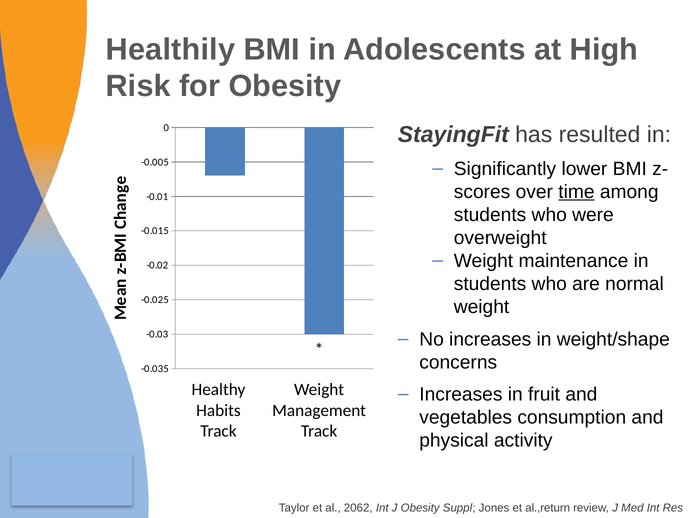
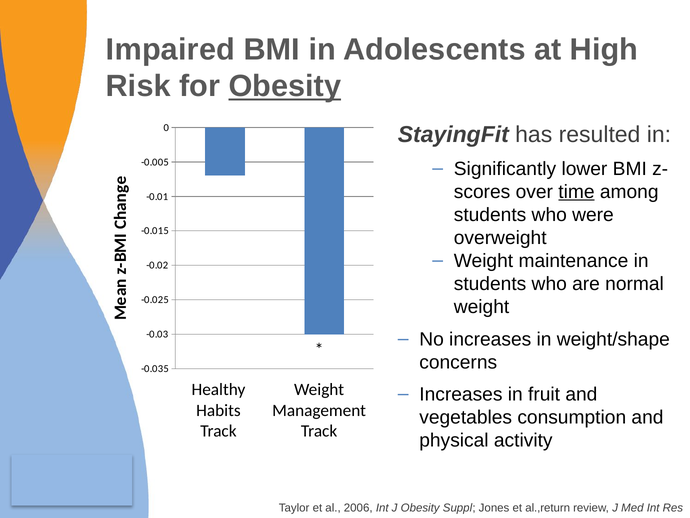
Healthily: Healthily -> Impaired
Obesity at (285, 86) underline: none -> present
2062: 2062 -> 2006
